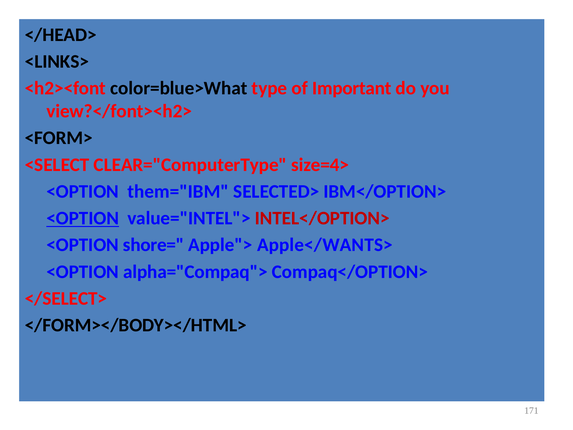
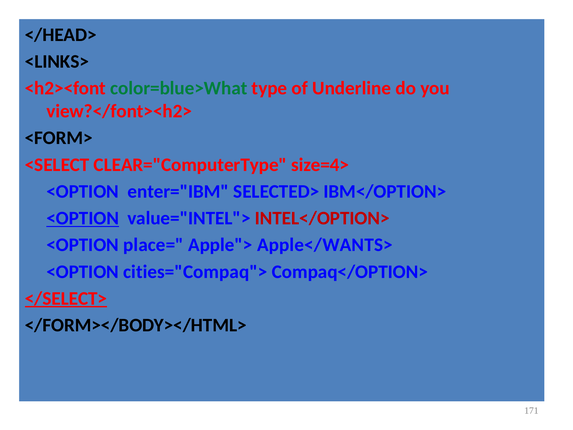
color=blue>What colour: black -> green
Important: Important -> Underline
them="IBM: them="IBM -> enter="IBM
shore=: shore= -> place=
alpha="Compaq">: alpha="Compaq"> -> cities="Compaq">
</SELECT> underline: none -> present
